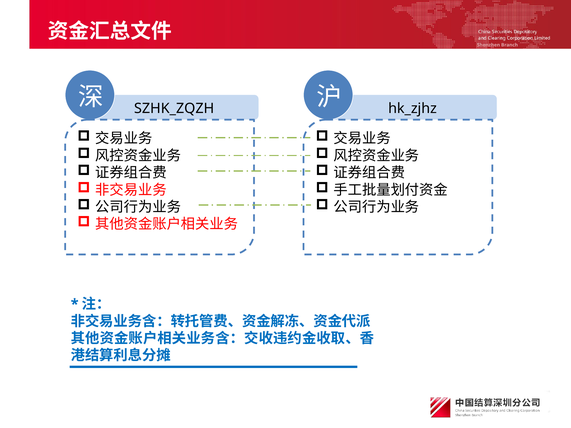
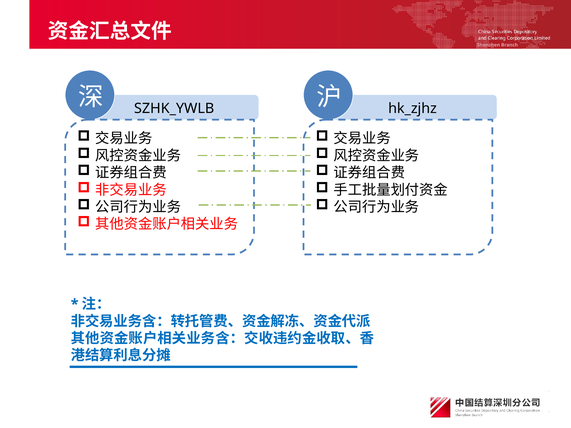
SZHK_ZQZH: SZHK_ZQZH -> SZHK_YWLB
